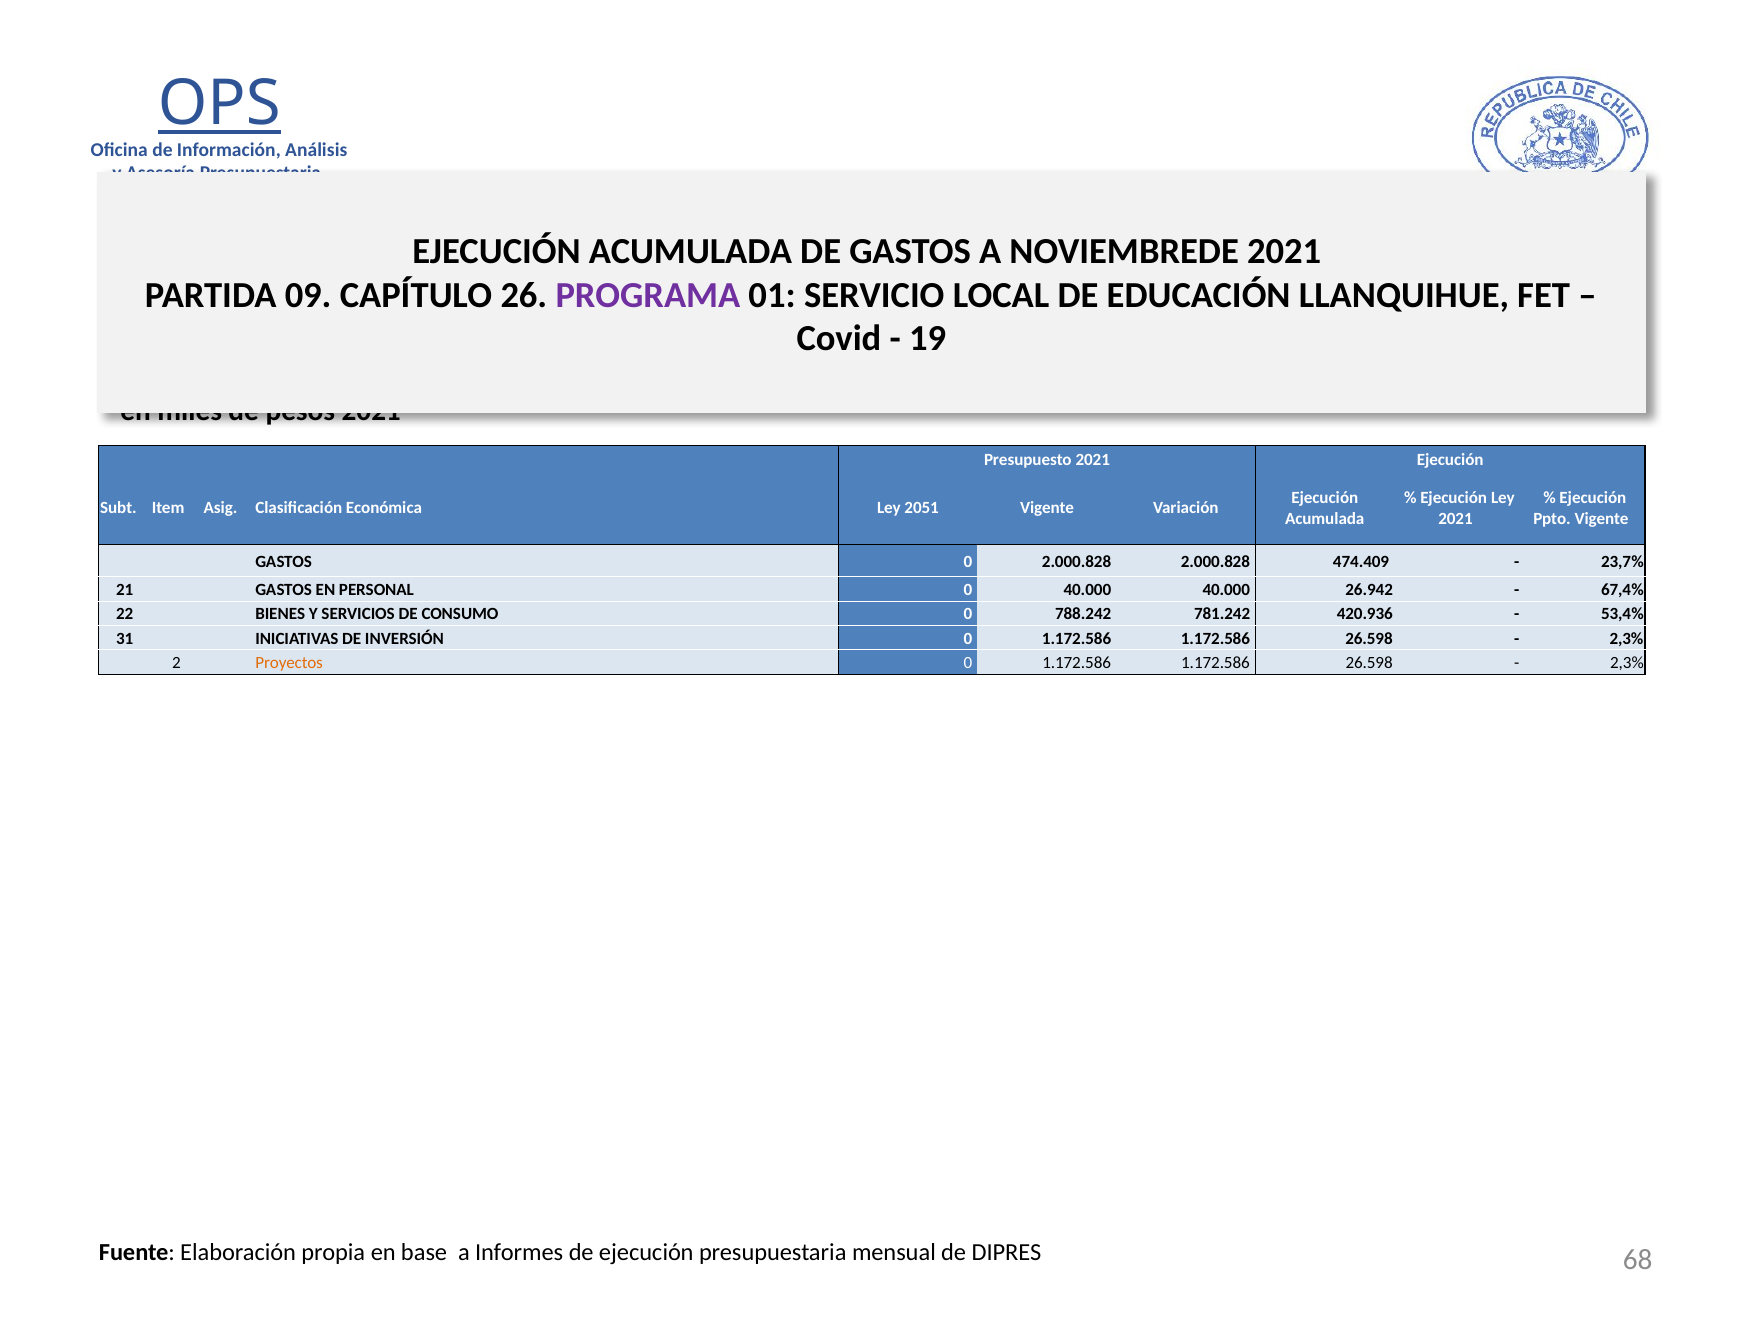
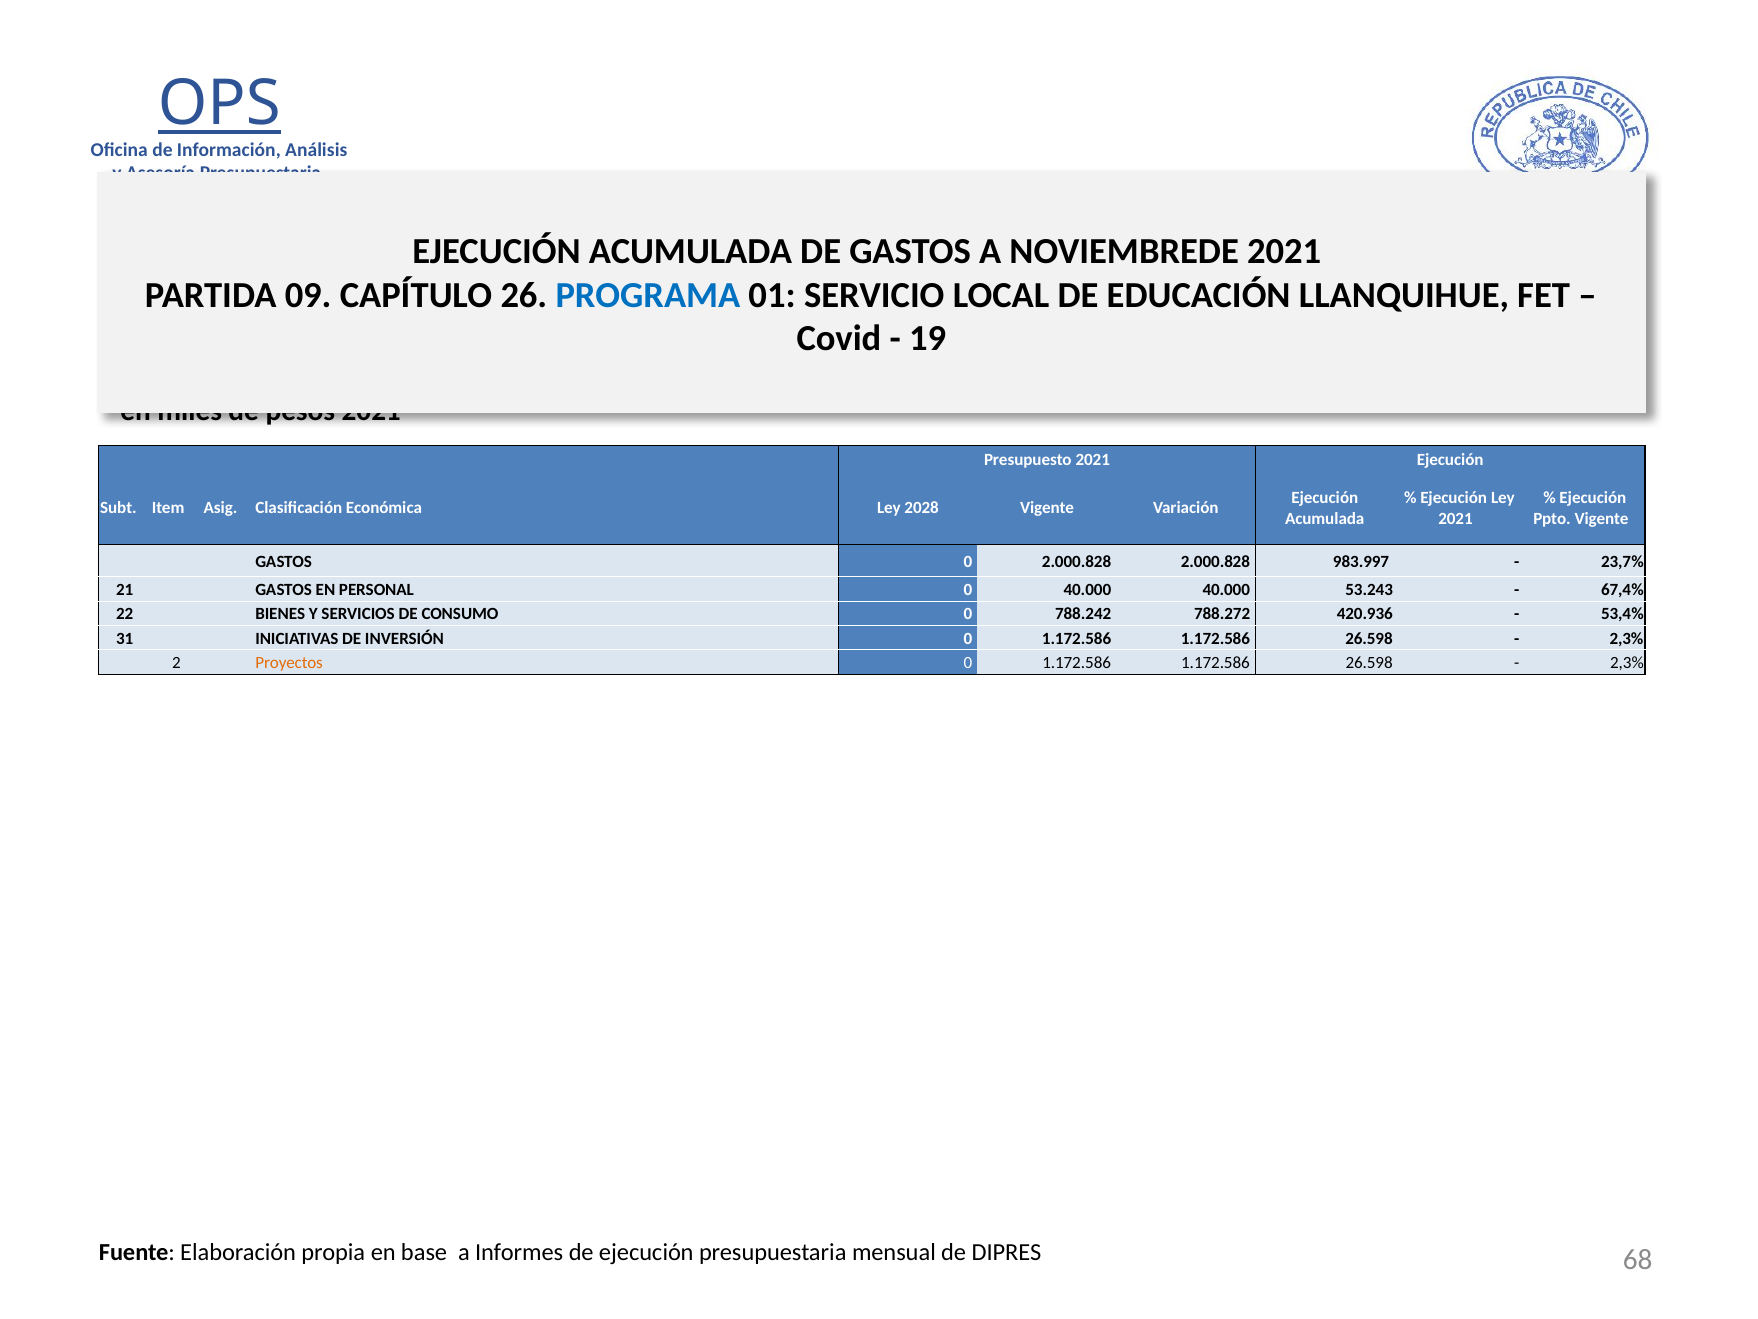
PROGRAMA colour: purple -> blue
2051: 2051 -> 2028
474.409: 474.409 -> 983.997
26.942: 26.942 -> 53.243
781.242: 781.242 -> 788.272
